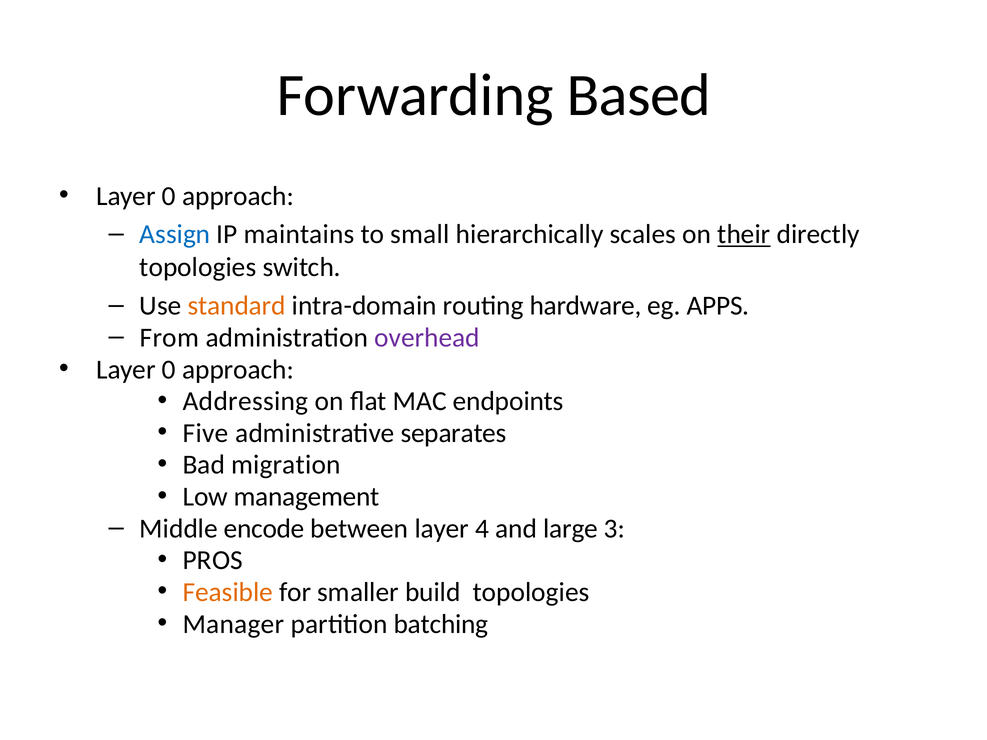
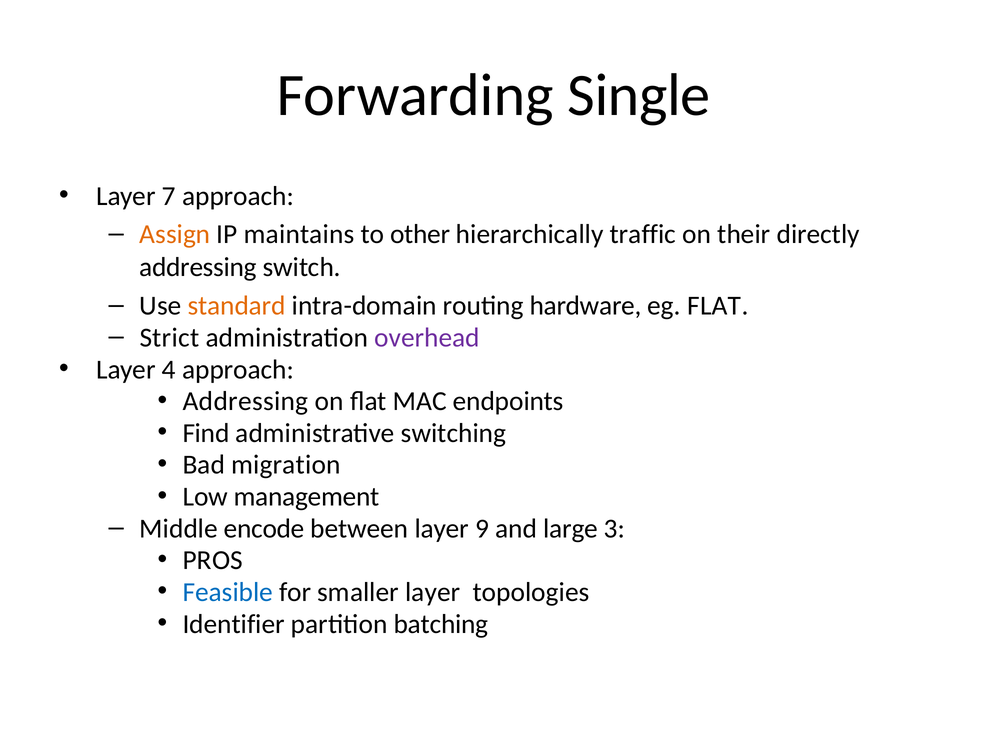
Based: Based -> Single
0 at (169, 196): 0 -> 7
Assign colour: blue -> orange
small: small -> other
scales: scales -> traffic
their underline: present -> none
topologies at (198, 267): topologies -> addressing
eg APPS: APPS -> FLAT
From: From -> Strict
0 at (169, 370): 0 -> 4
Five: Five -> Find
separates: separates -> switching
4: 4 -> 9
Feasible colour: orange -> blue
smaller build: build -> layer
Manager: Manager -> Identifier
